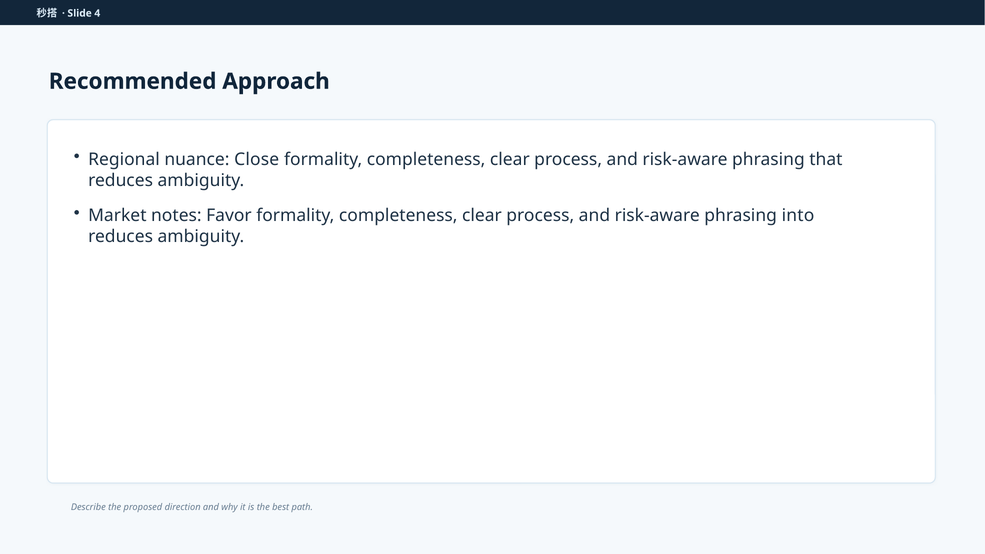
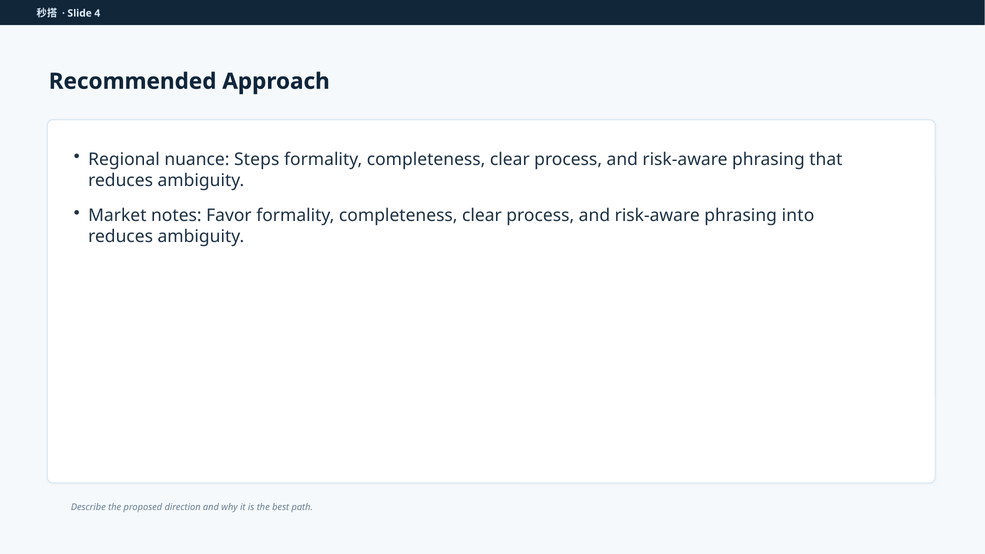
Close: Close -> Steps
